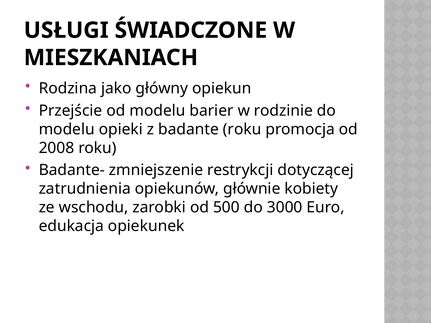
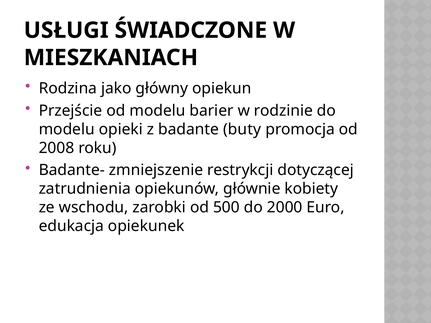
badante roku: roku -> buty
3000: 3000 -> 2000
